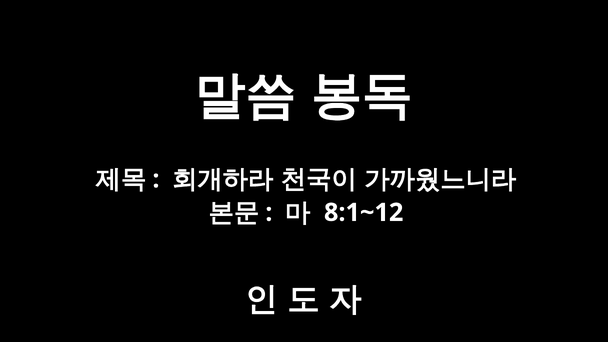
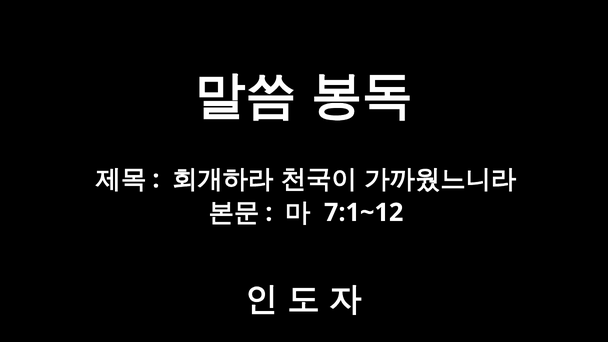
8:1~12: 8:1~12 -> 7:1~12
